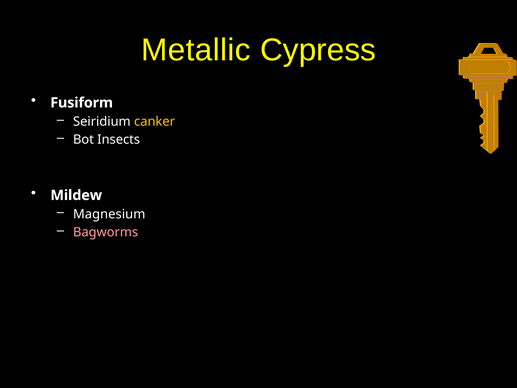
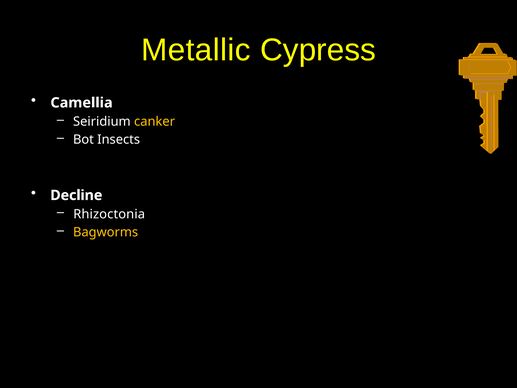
Fusiform: Fusiform -> Camellia
Mildew: Mildew -> Decline
Magnesium: Magnesium -> Rhizoctonia
Bagworms colour: pink -> yellow
